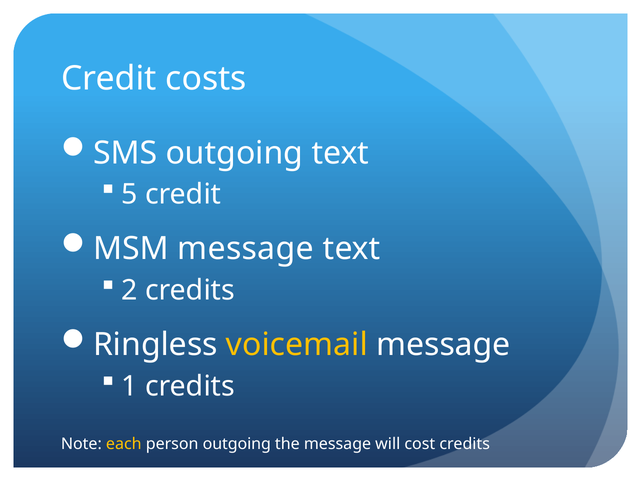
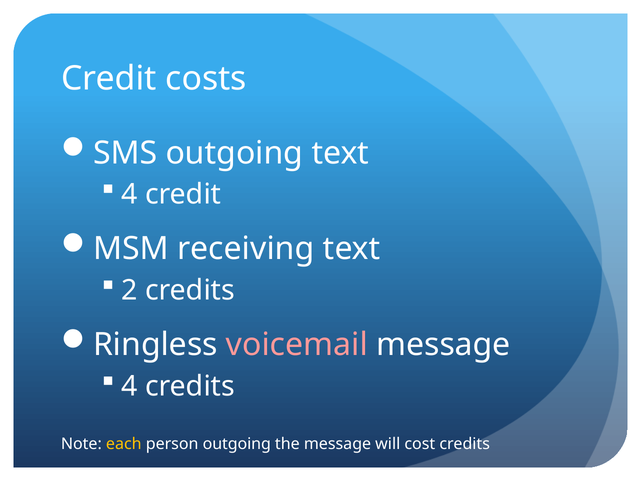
5 at (130, 194): 5 -> 4
MSM message: message -> receiving
voicemail colour: yellow -> pink
1 at (130, 386): 1 -> 4
